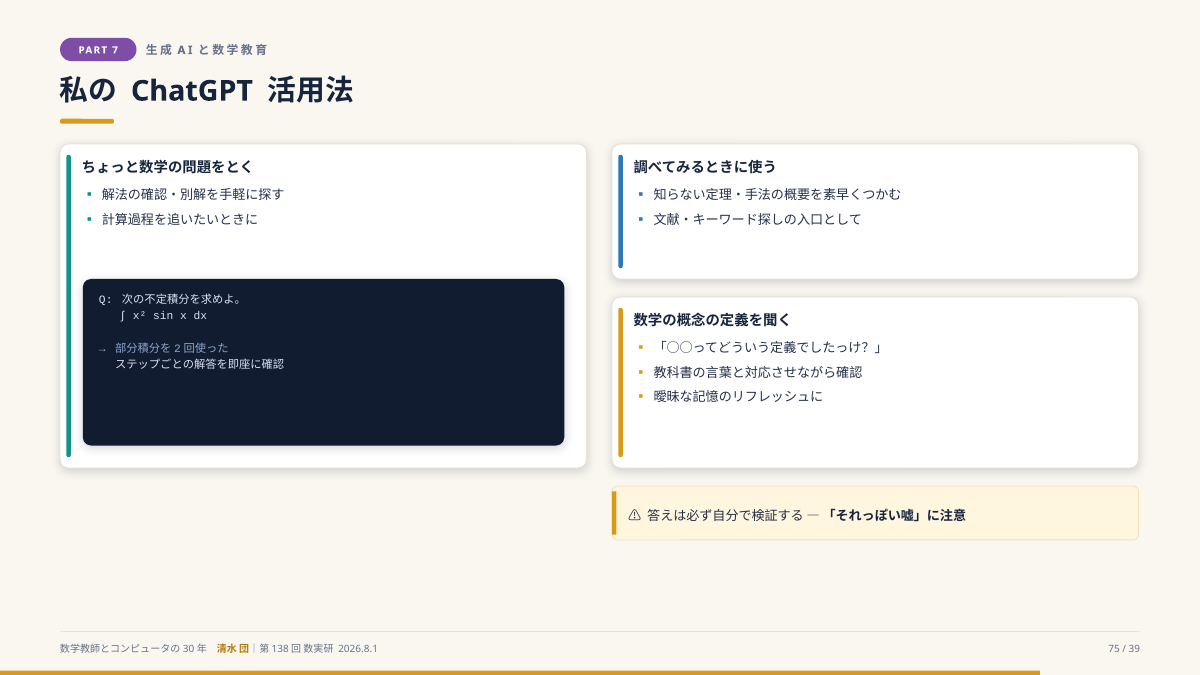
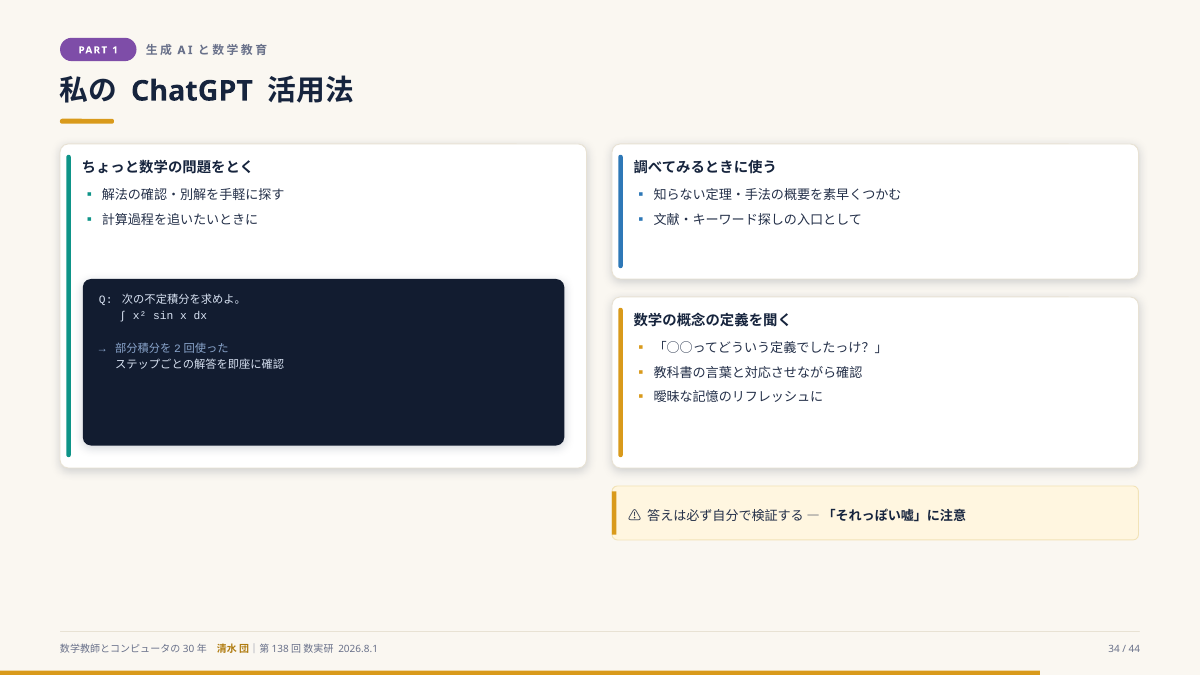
7: 7 -> 1
75: 75 -> 34
39: 39 -> 44
